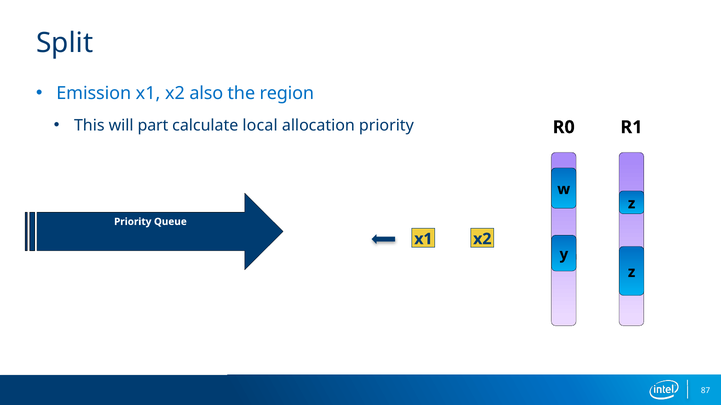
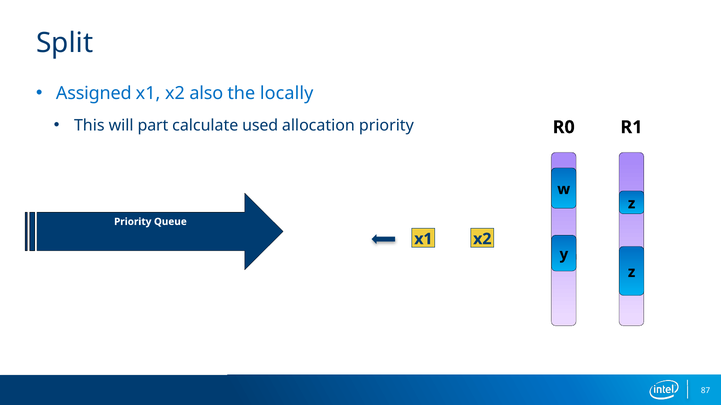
Emission: Emission -> Assigned
region: region -> locally
local: local -> used
